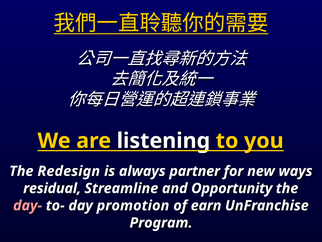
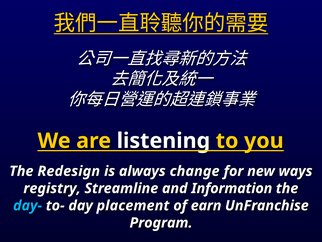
partner: partner -> change
residual: residual -> registry
Opportunity: Opportunity -> Information
day- colour: pink -> light blue
promotion: promotion -> placement
